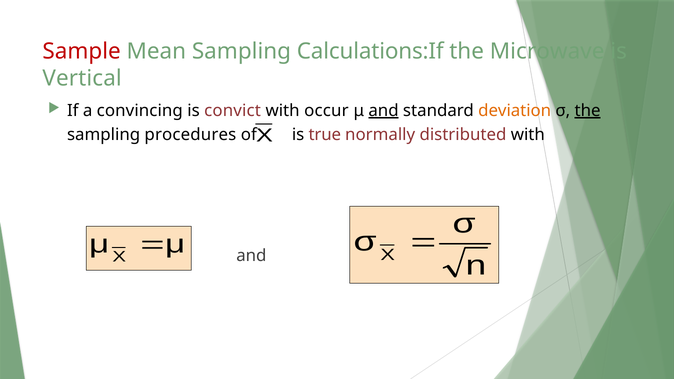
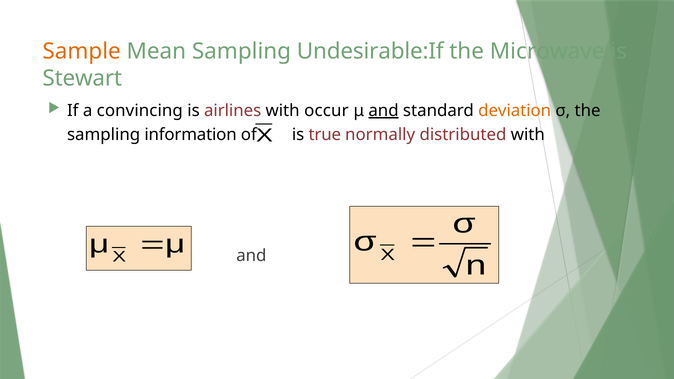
Sample colour: red -> orange
Calculations:If: Calculations:If -> Undesirable:If
Vertical: Vertical -> Stewart
convict: convict -> airlines
the at (588, 111) underline: present -> none
procedures: procedures -> information
